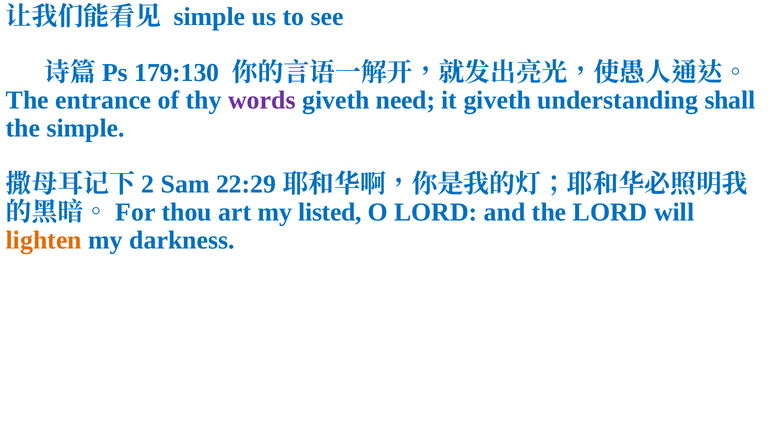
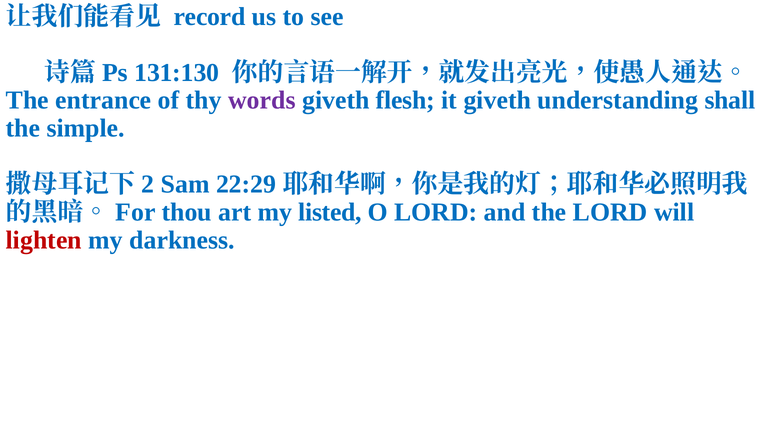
simple at (209, 17): simple -> record
179:130: 179:130 -> 131:130
need: need -> flesh
lighten colour: orange -> red
